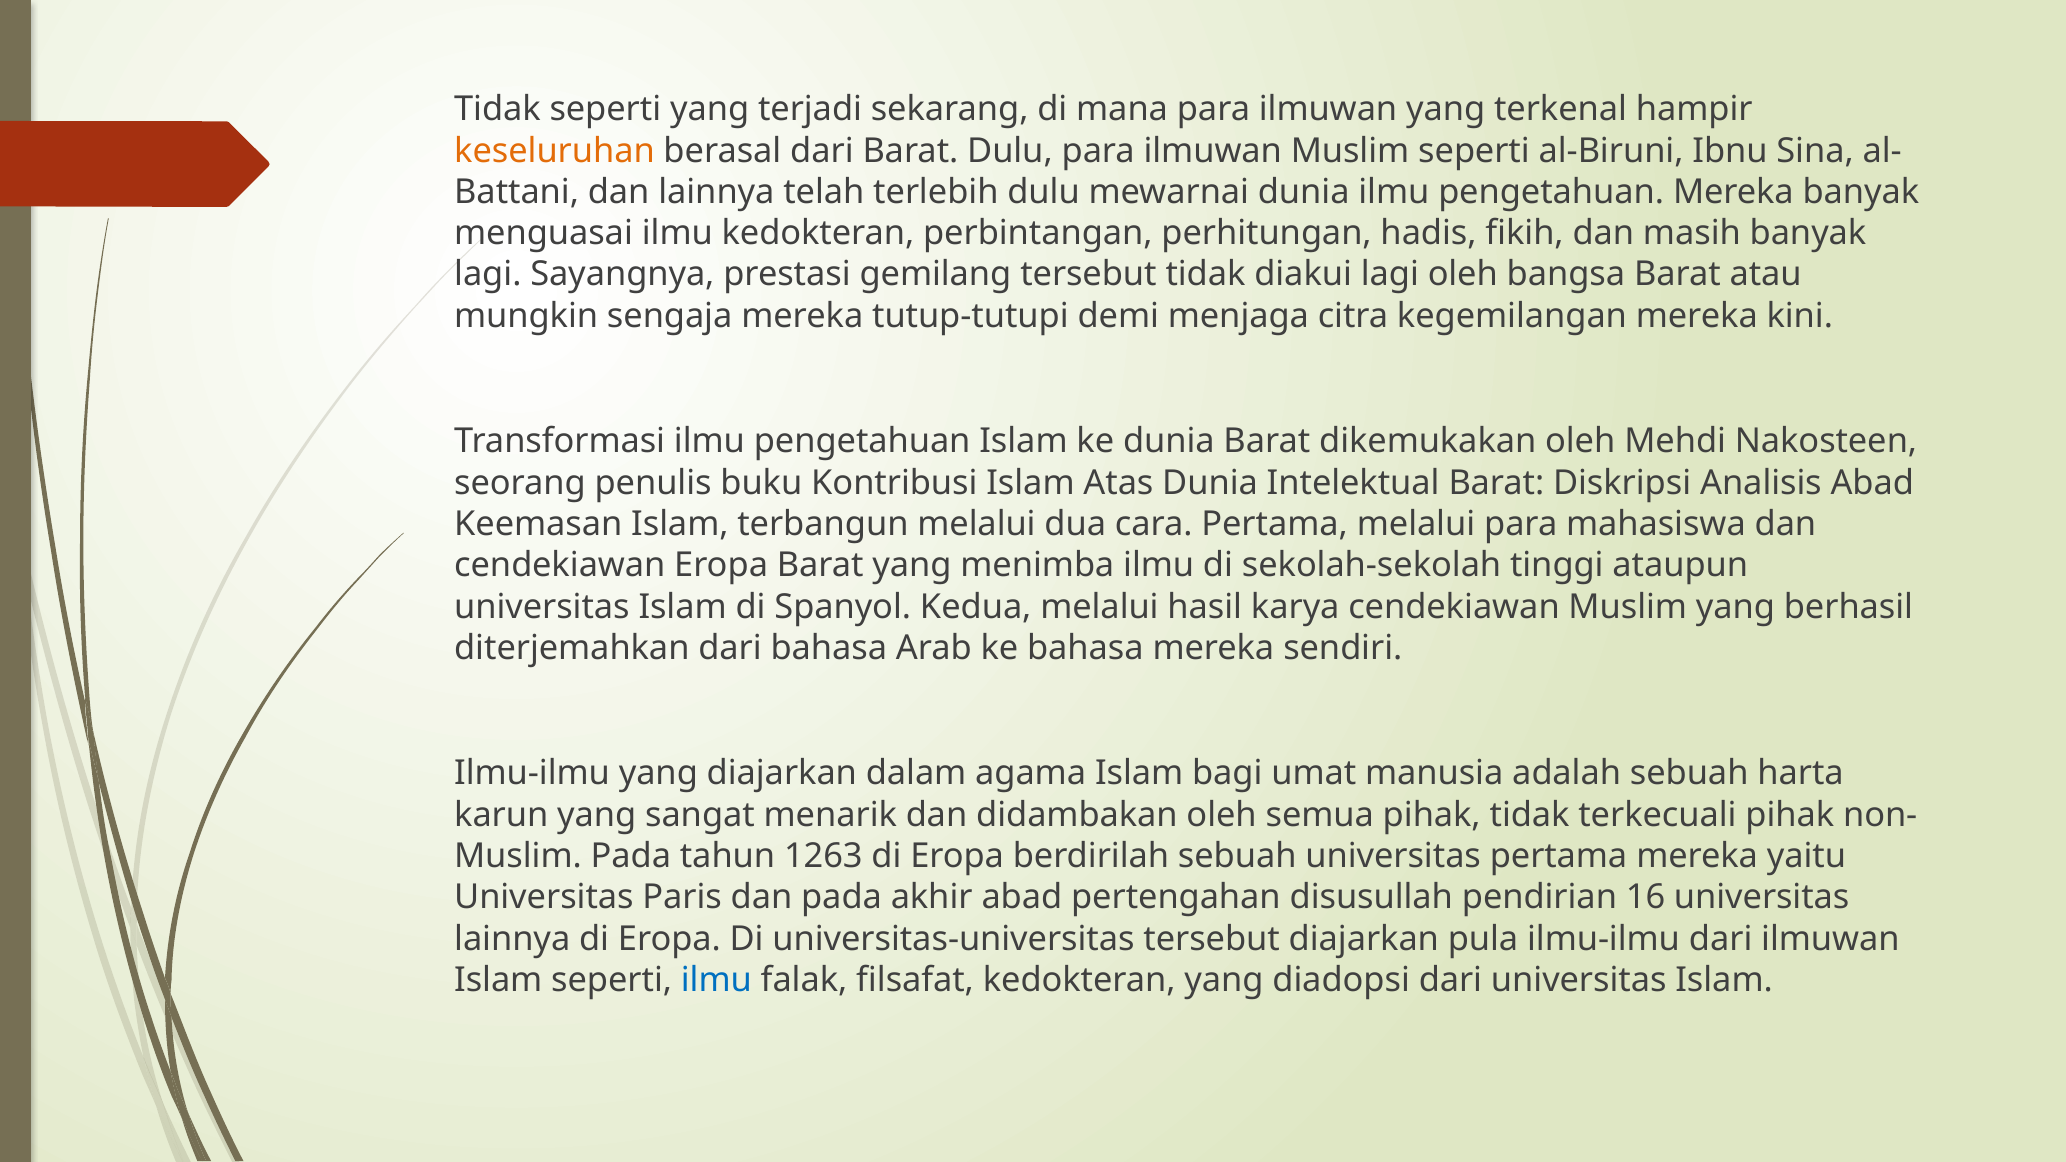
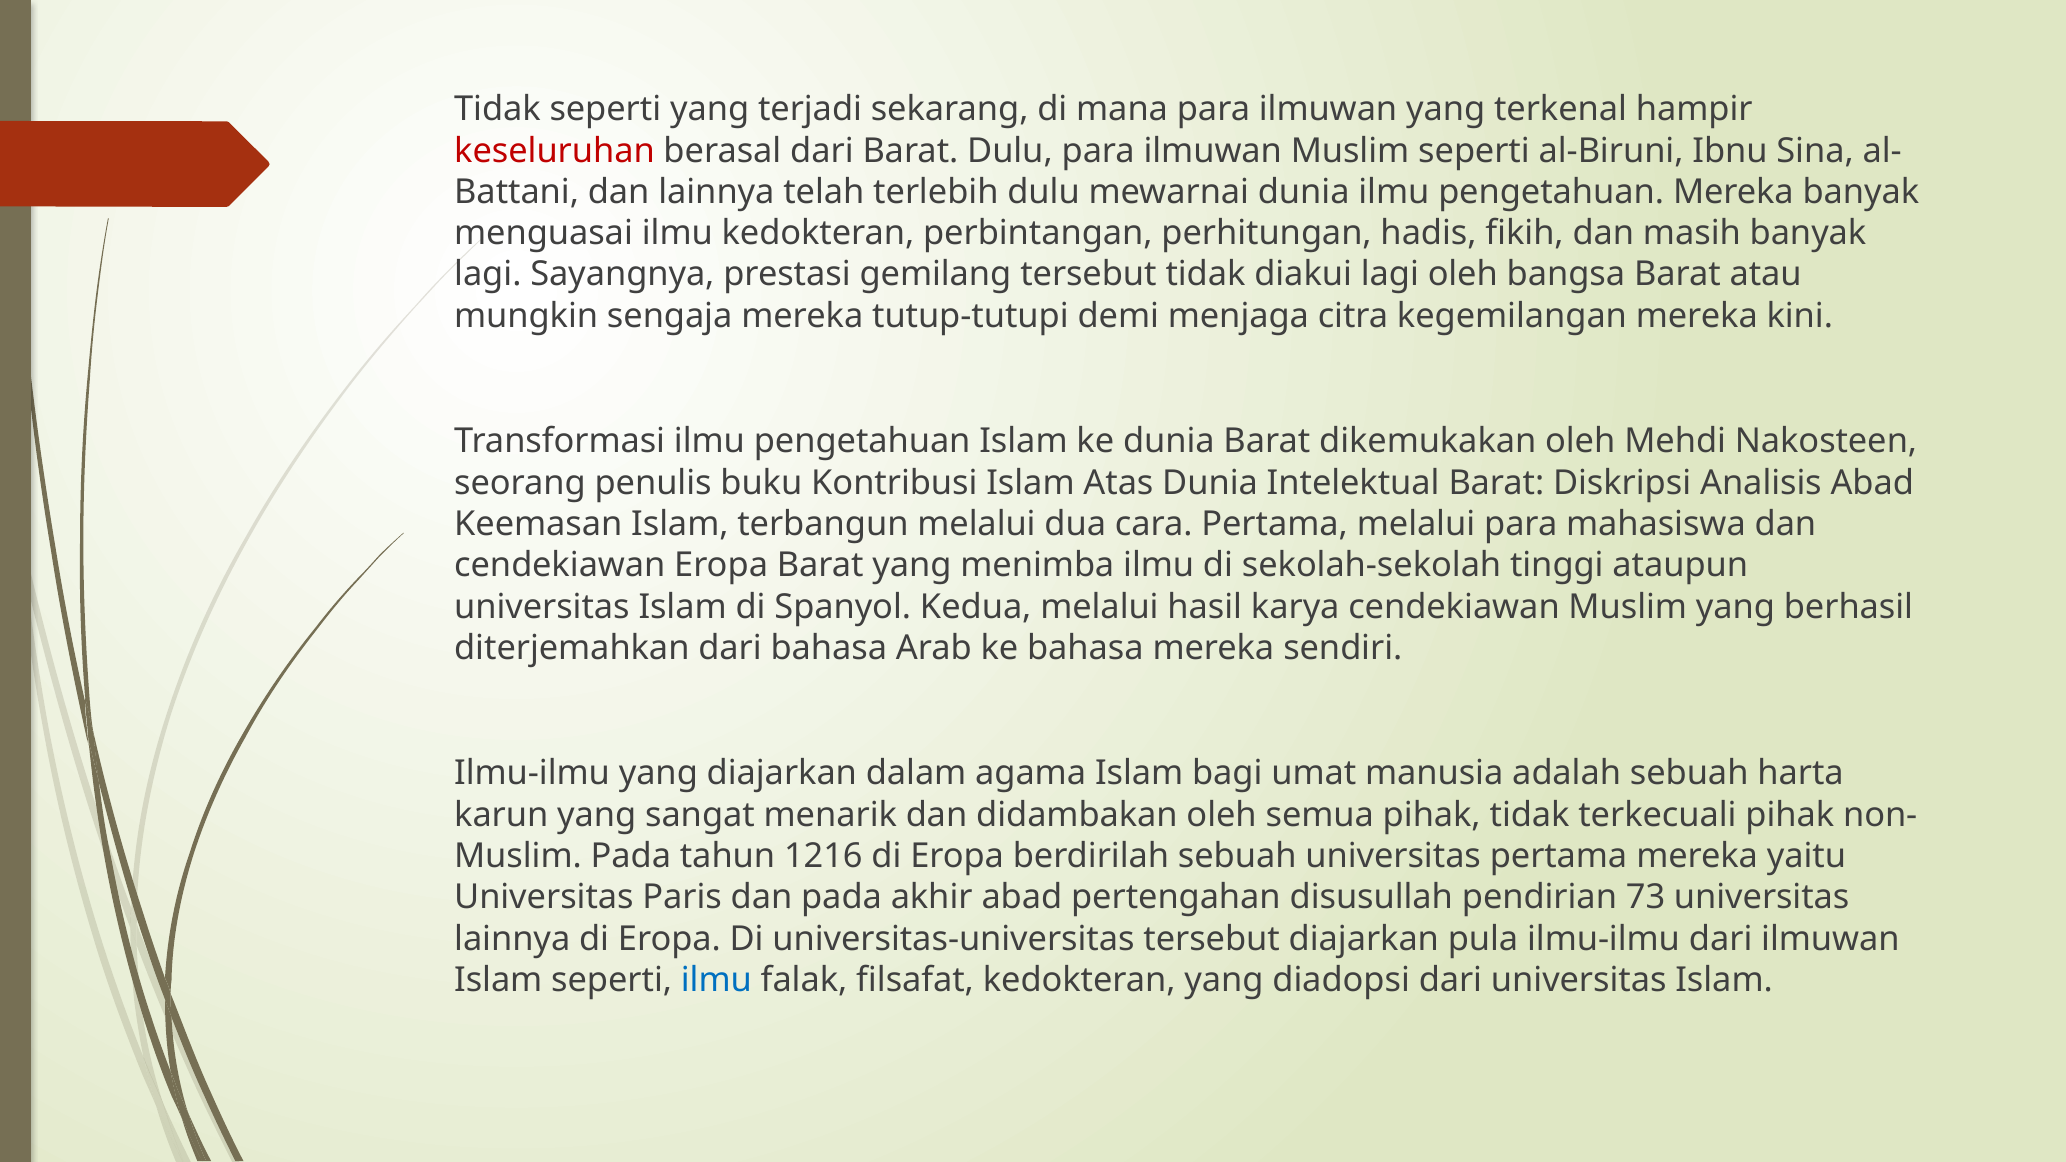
keseluruhan colour: orange -> red
1263: 1263 -> 1216
16: 16 -> 73
